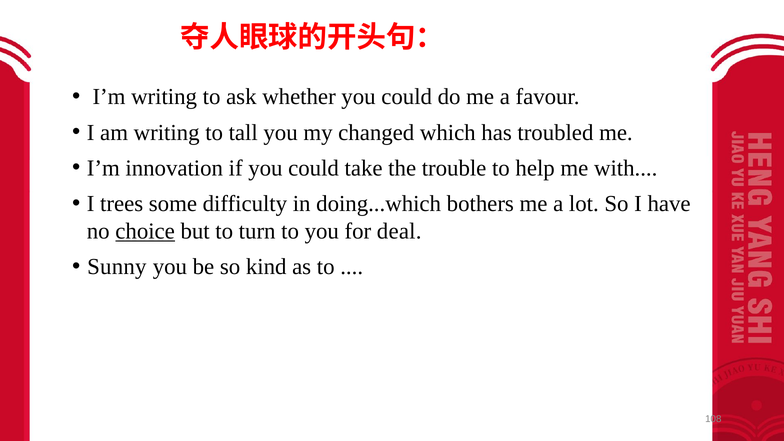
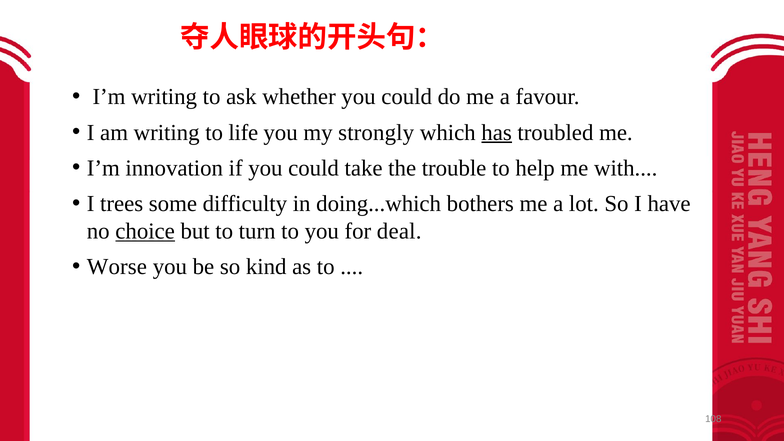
tall: tall -> life
changed: changed -> strongly
has underline: none -> present
Sunny: Sunny -> Worse
